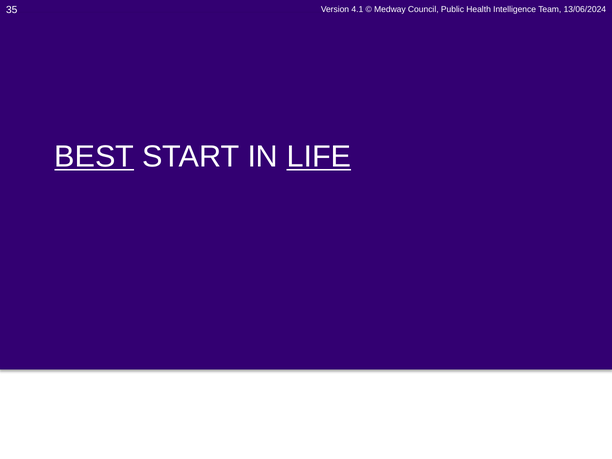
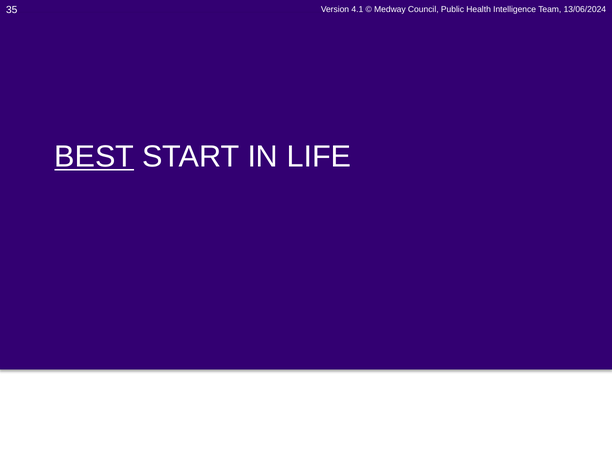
LIFE underline: present -> none
